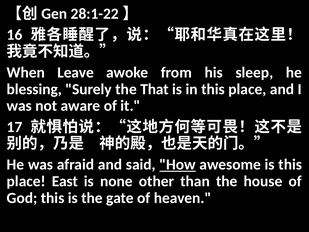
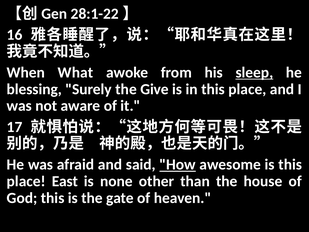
Leave: Leave -> What
sleep underline: none -> present
That: That -> Give
